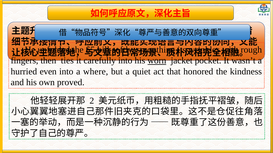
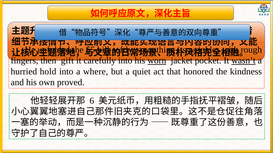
ties: ties -> gift
wasn’t underline: none -> present
even: even -> hold
2: 2 -> 6
